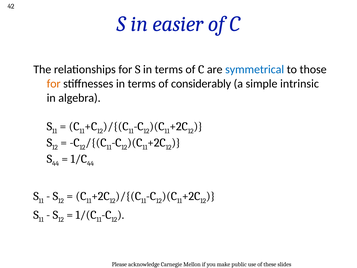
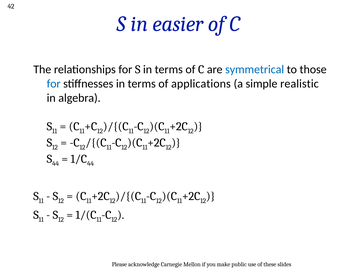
for at (54, 84) colour: orange -> blue
considerably: considerably -> applications
intrinsic: intrinsic -> realistic
